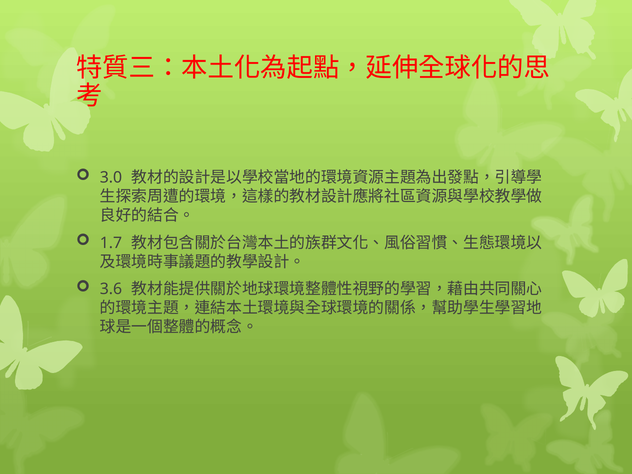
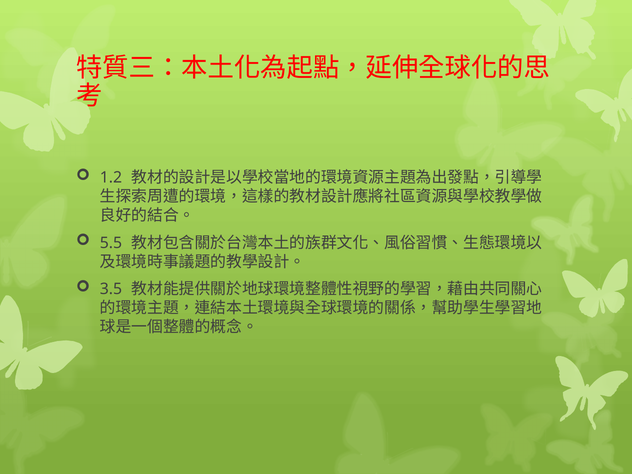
3.0: 3.0 -> 1.2
1.7: 1.7 -> 5.5
3.6: 3.6 -> 3.5
